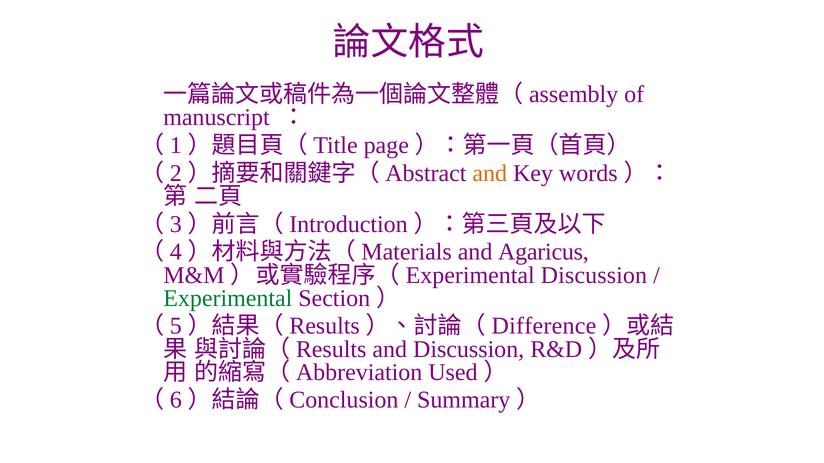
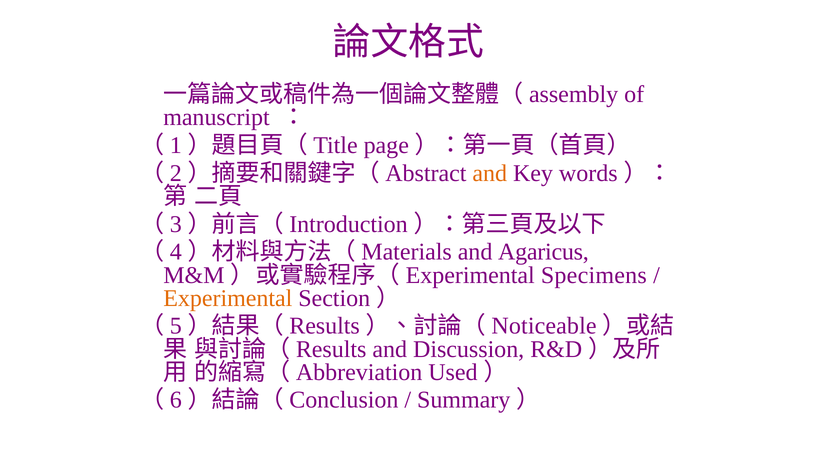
Experimental Discussion: Discussion -> Specimens
Experimental at (228, 299) colour: green -> orange
Difference: Difference -> Noticeable
